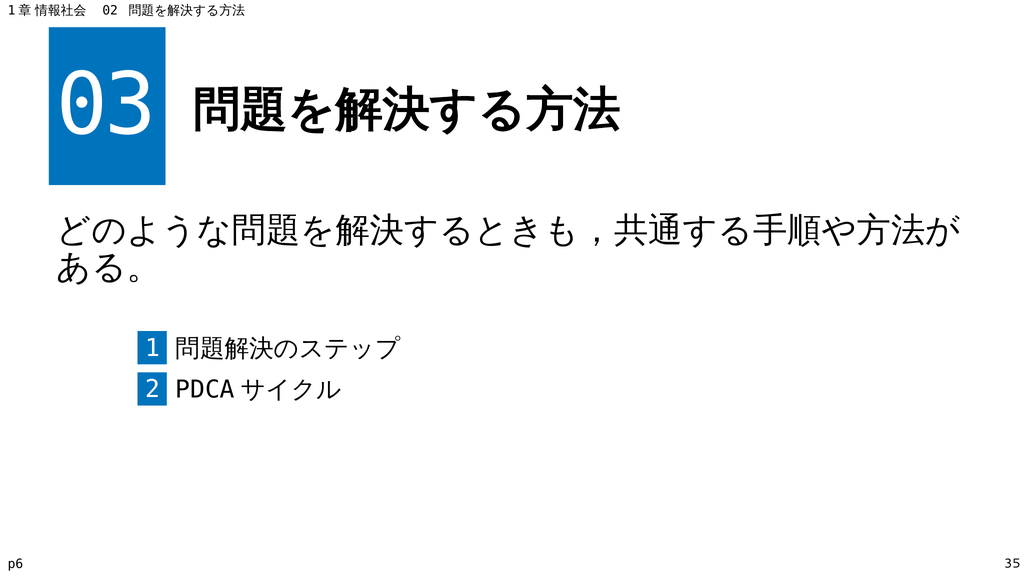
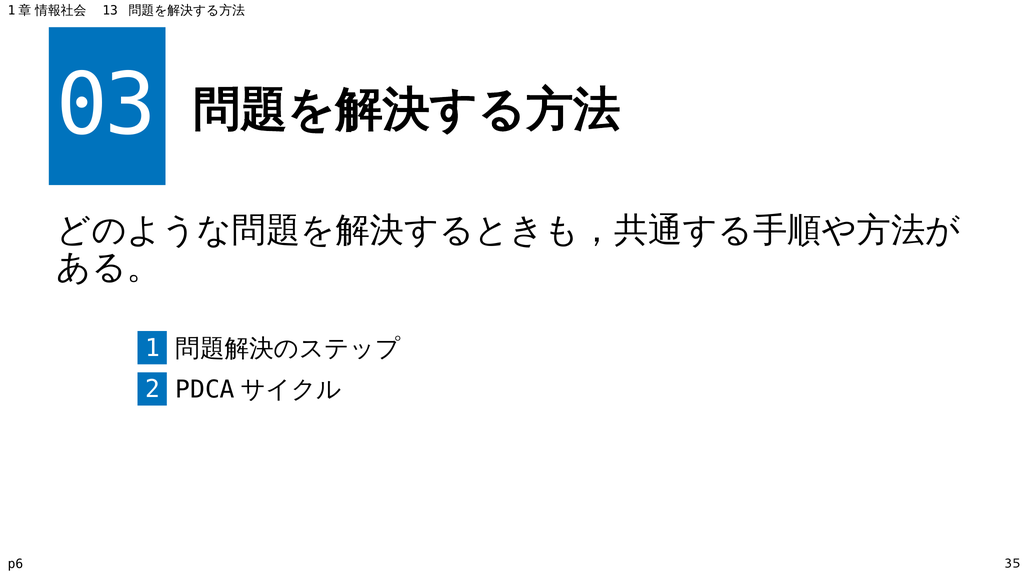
02: 02 -> 13
